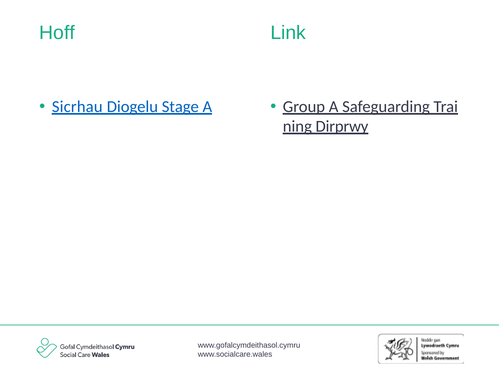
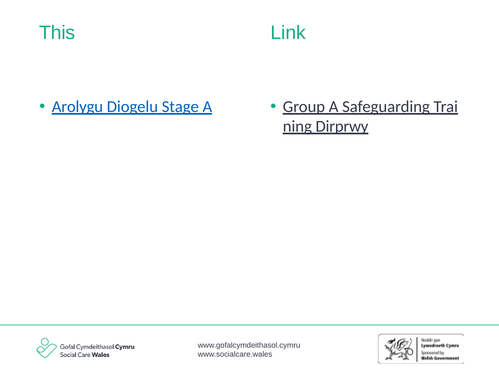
Hoff: Hoff -> This
Sicrhau: Sicrhau -> Arolygu
